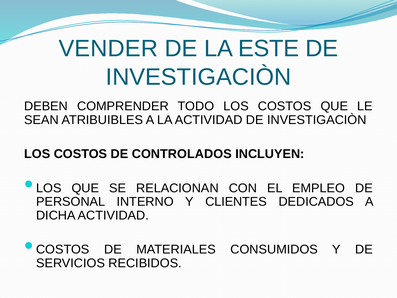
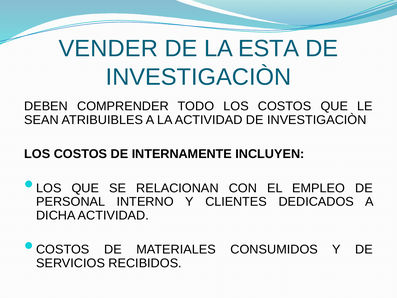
ESTE: ESTE -> ESTA
CONTROLADOS: CONTROLADOS -> INTERNAMENTE
